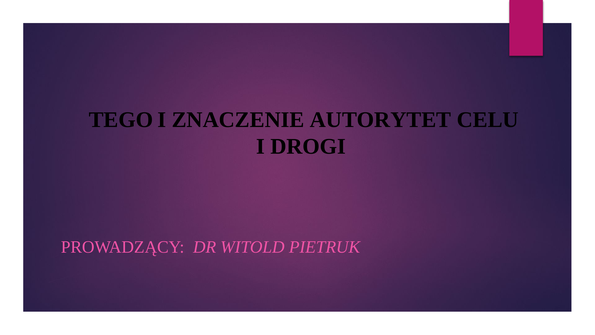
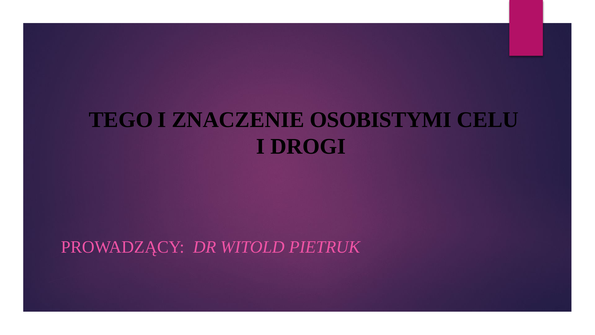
AUTORYTET: AUTORYTET -> OSOBISTYMI
